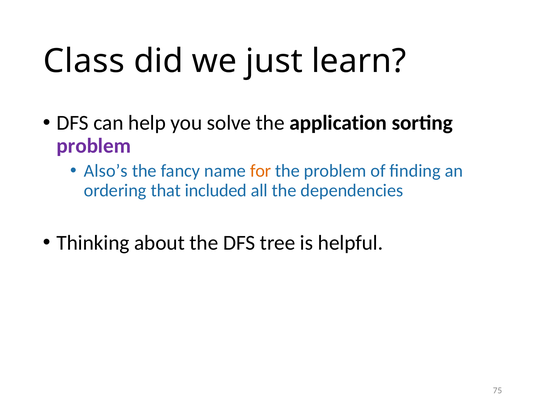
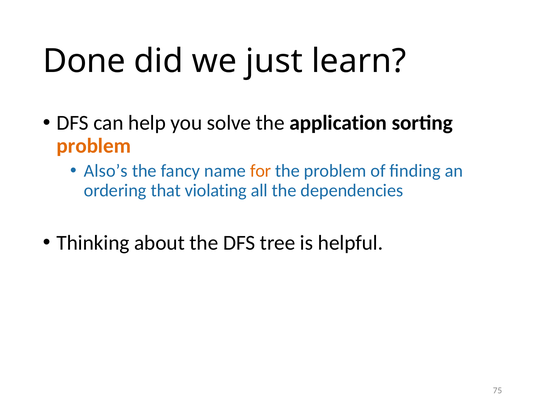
Class: Class -> Done
problem at (94, 146) colour: purple -> orange
included: included -> violating
